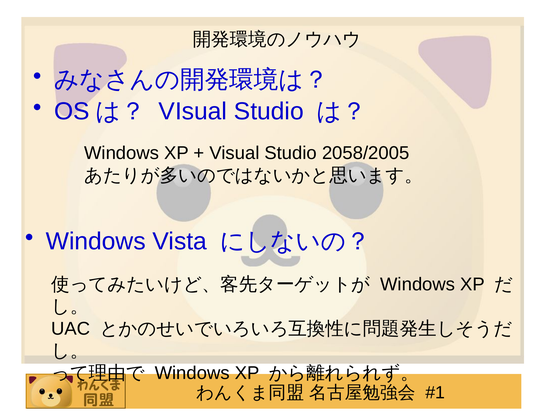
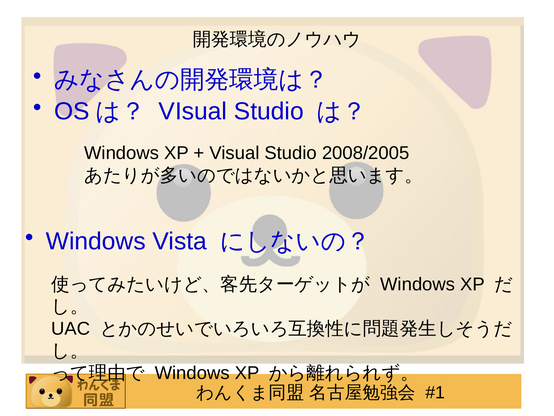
2058/2005: 2058/2005 -> 2008/2005
